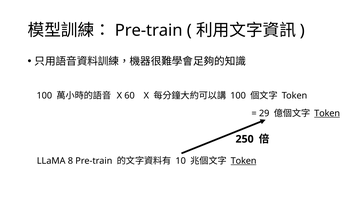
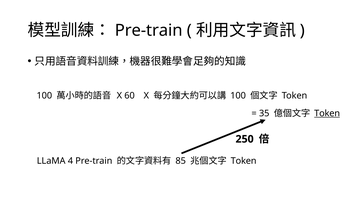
29: 29 -> 35
8: 8 -> 4
10: 10 -> 85
Token at (244, 161) underline: present -> none
